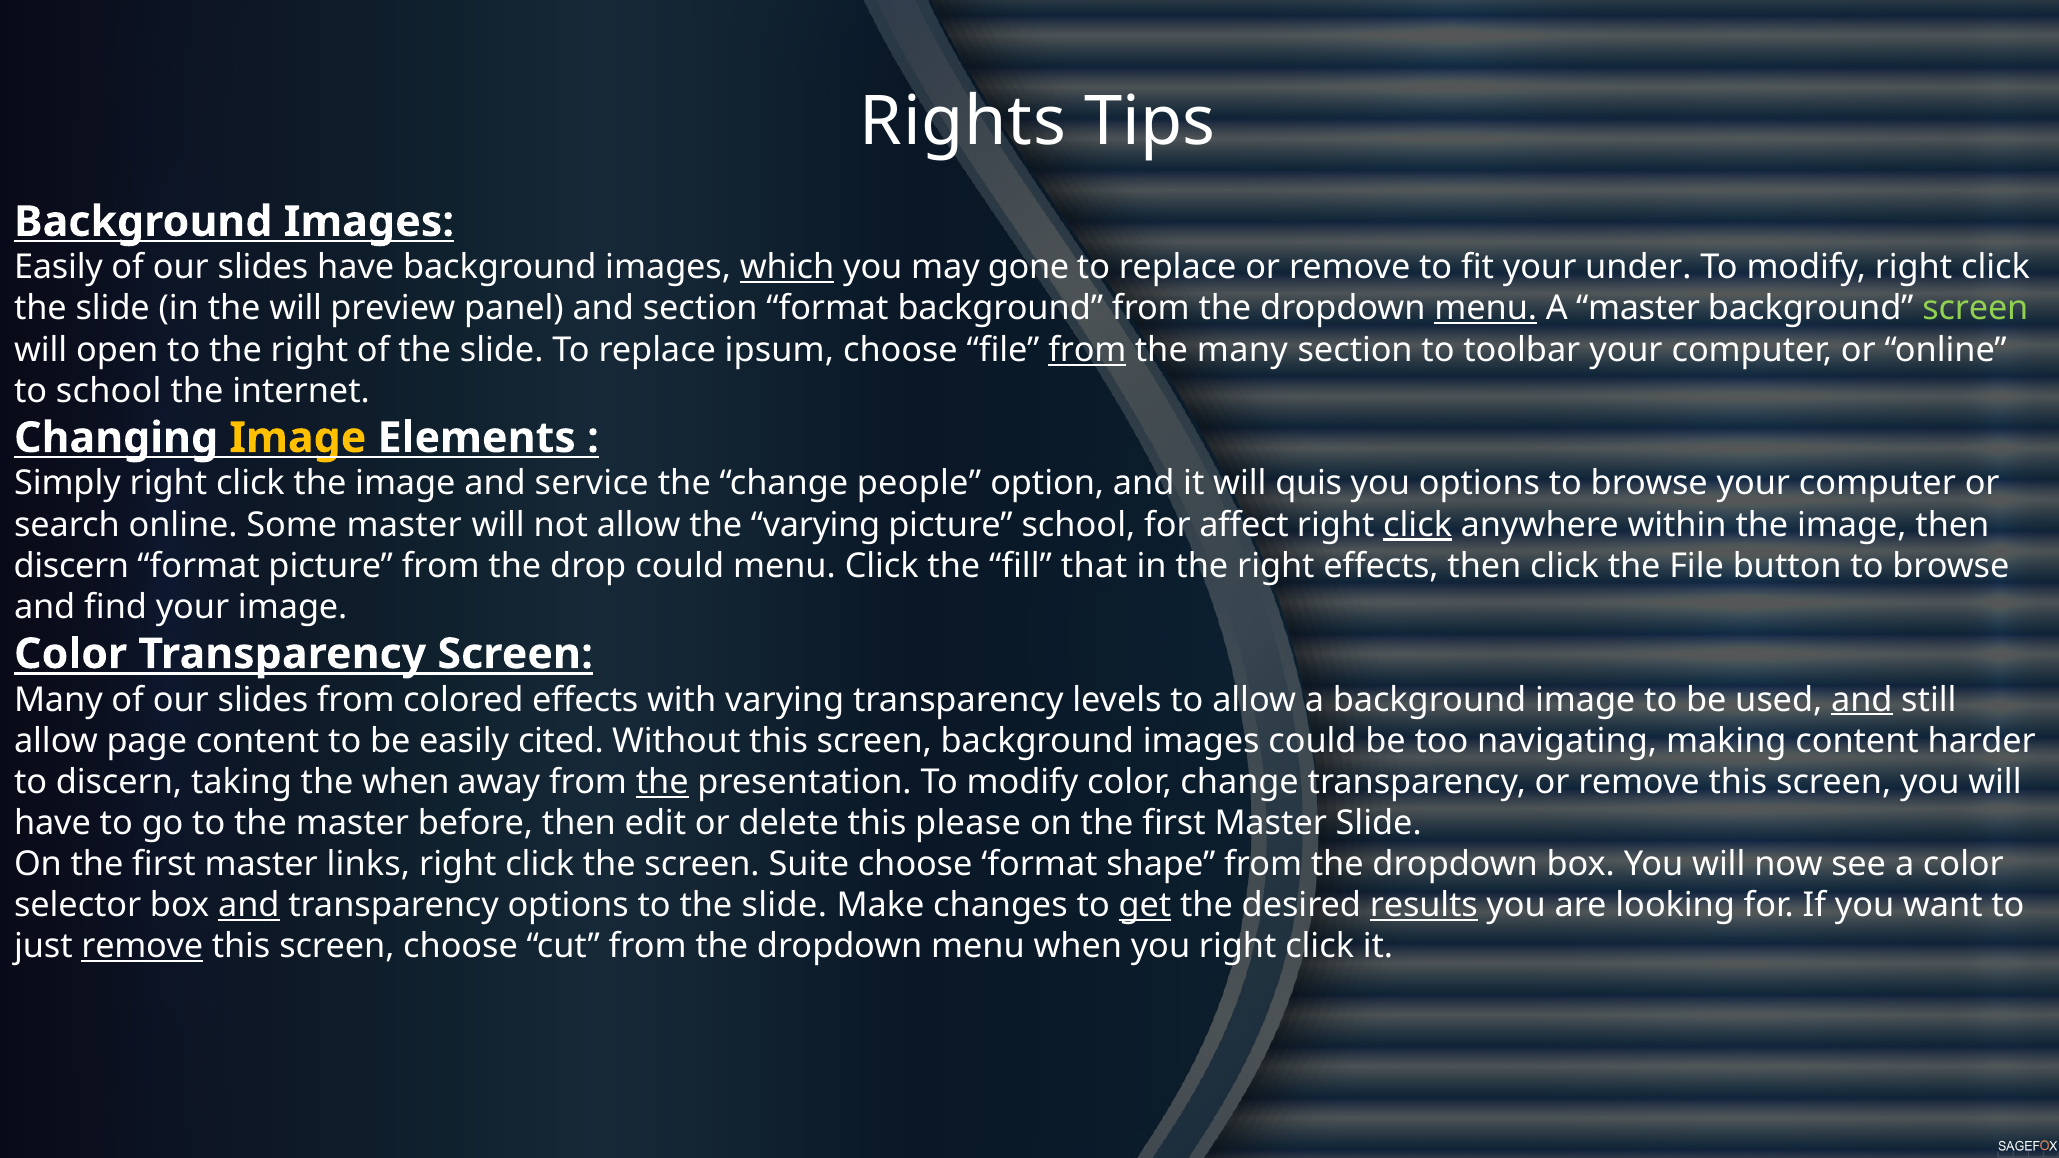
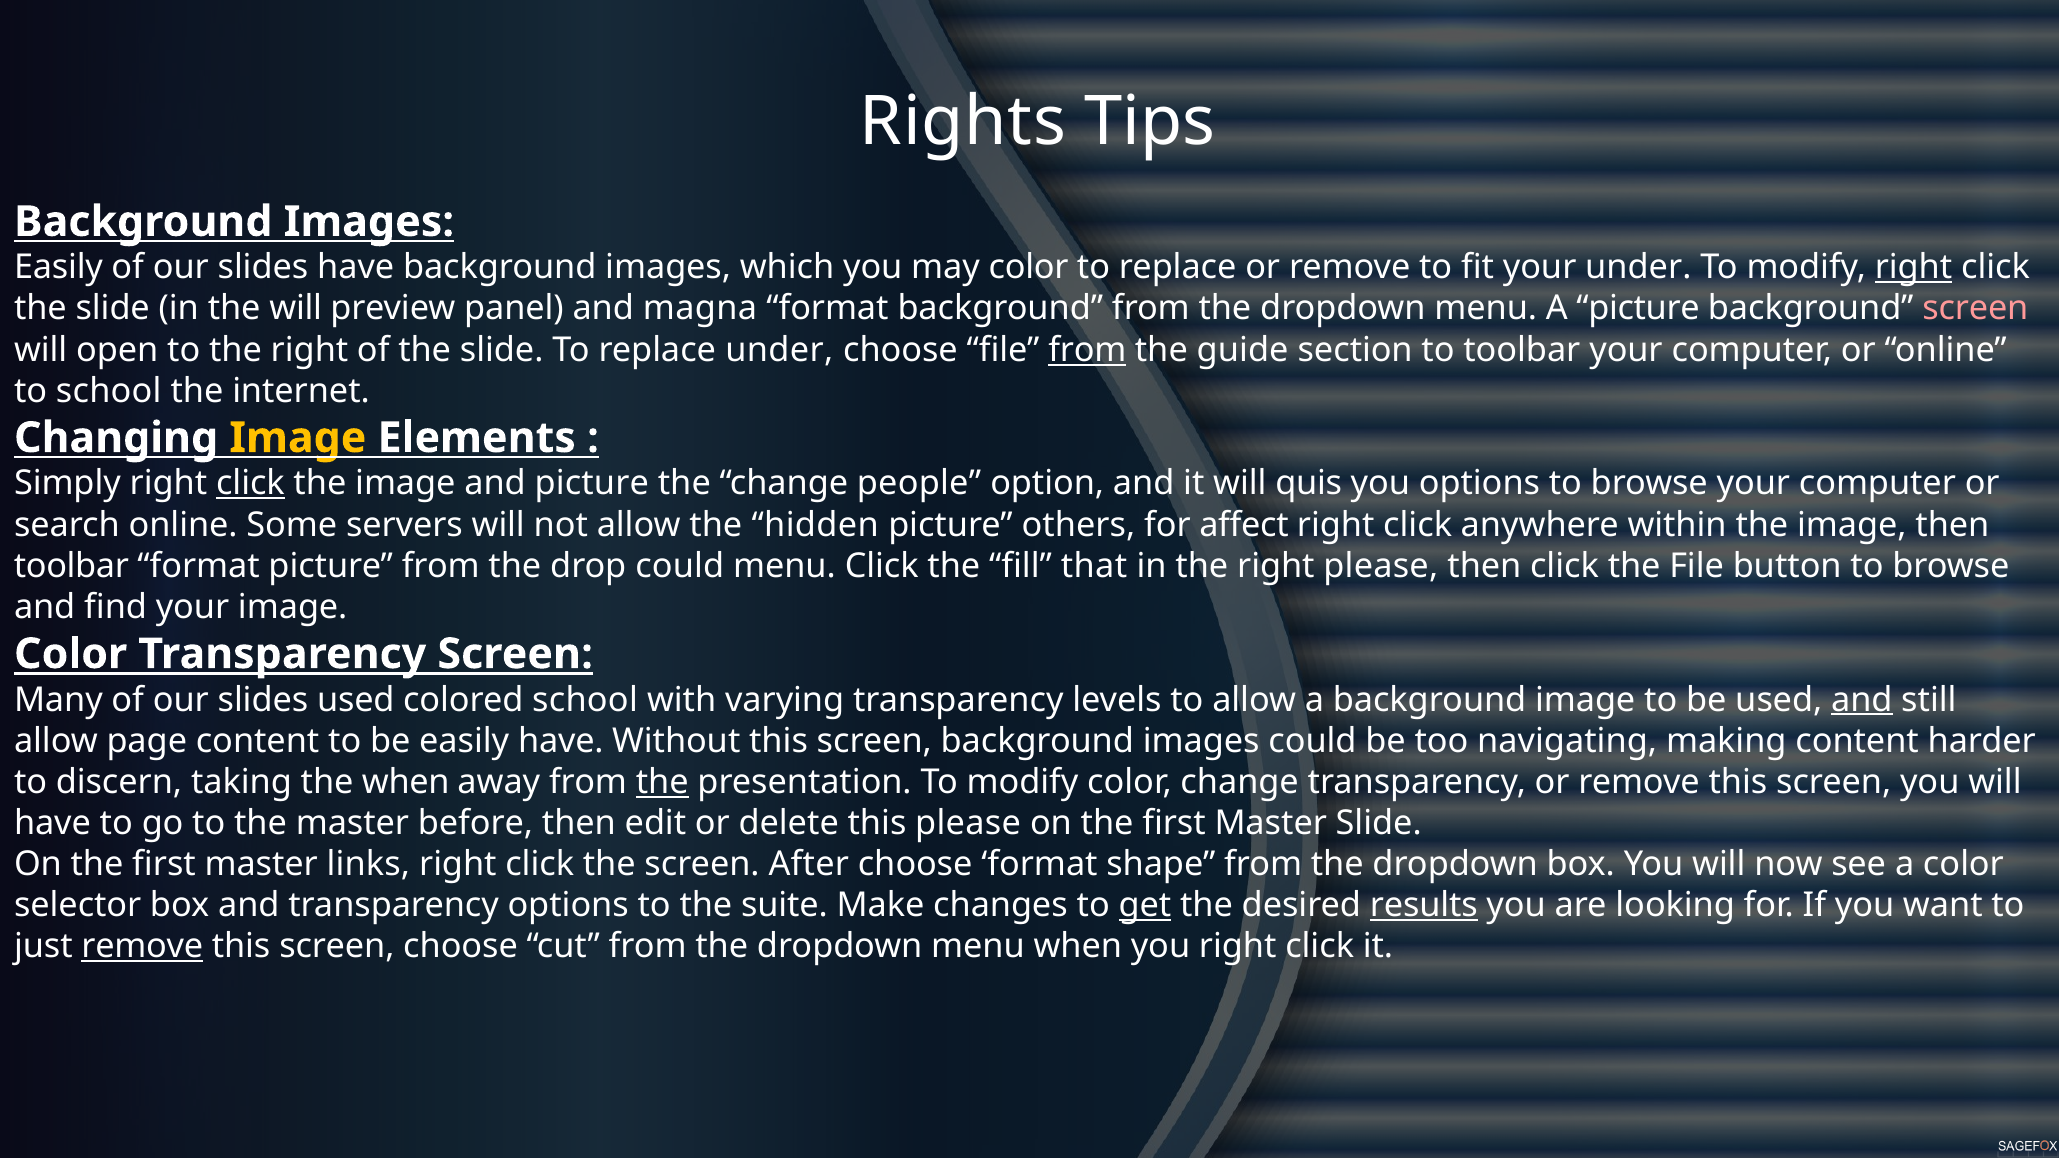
which underline: present -> none
may gone: gone -> color
right at (1914, 268) underline: none -> present
and section: section -> magna
menu at (1486, 309) underline: present -> none
A master: master -> picture
screen at (1975, 309) colour: light green -> pink
replace ipsum: ipsum -> under
the many: many -> guide
click at (250, 484) underline: none -> present
and service: service -> picture
Some master: master -> servers
the varying: varying -> hidden
picture school: school -> others
click at (1418, 525) underline: present -> none
discern at (71, 566): discern -> toolbar
right effects: effects -> please
slides from: from -> used
colored effects: effects -> school
easily cited: cited -> have
Suite: Suite -> After
and at (249, 906) underline: present -> none
to the slide: slide -> suite
